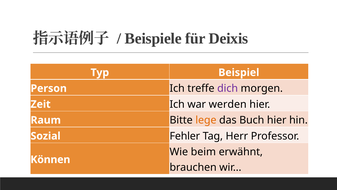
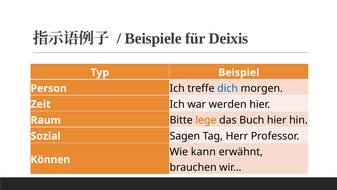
dich colour: purple -> blue
Fehler: Fehler -> Sagen
beim: beim -> kann
